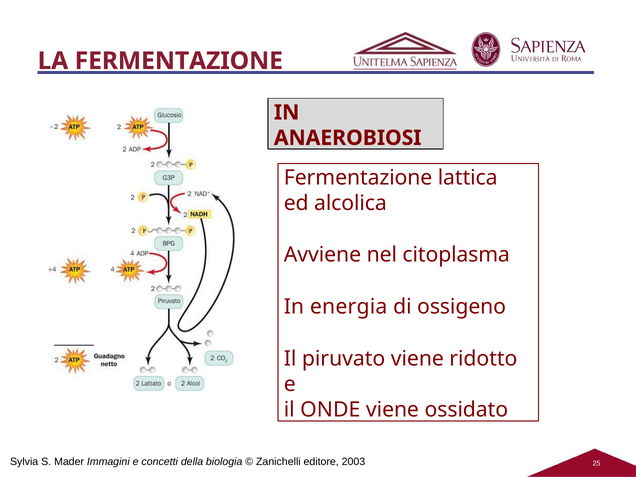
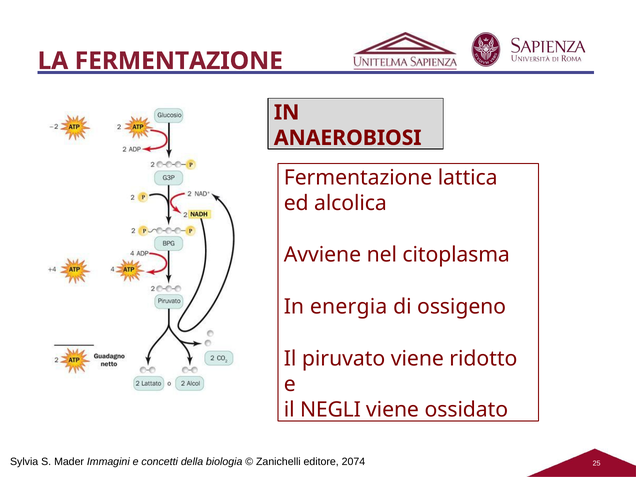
ONDE: ONDE -> NEGLI
2003: 2003 -> 2074
